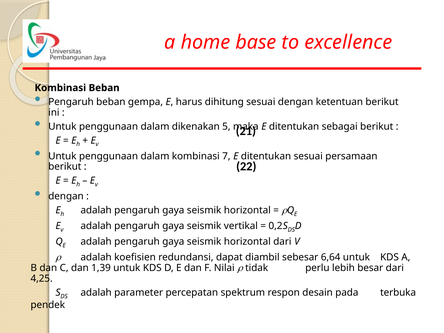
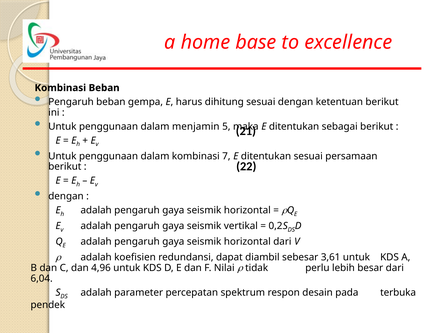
dikenakan: dikenakan -> menjamin
6,64: 6,64 -> 3,61
1,39: 1,39 -> 4,96
4,25: 4,25 -> 6,04
